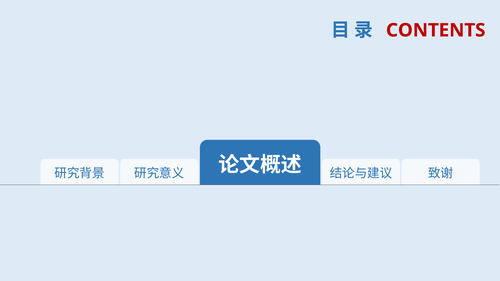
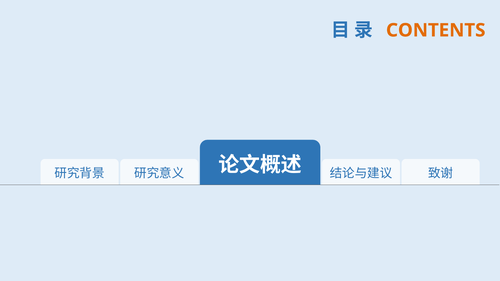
CONTENTS colour: red -> orange
